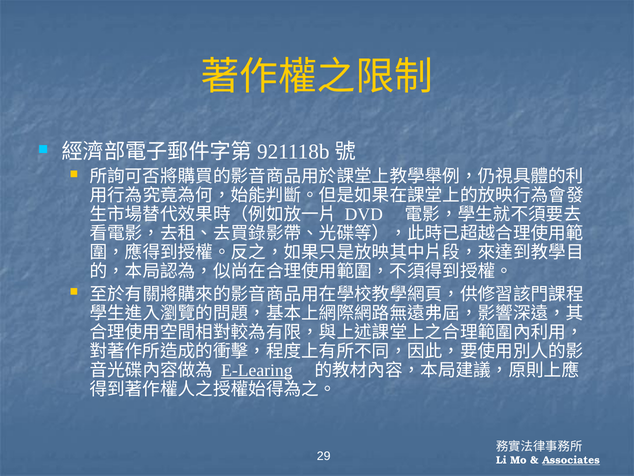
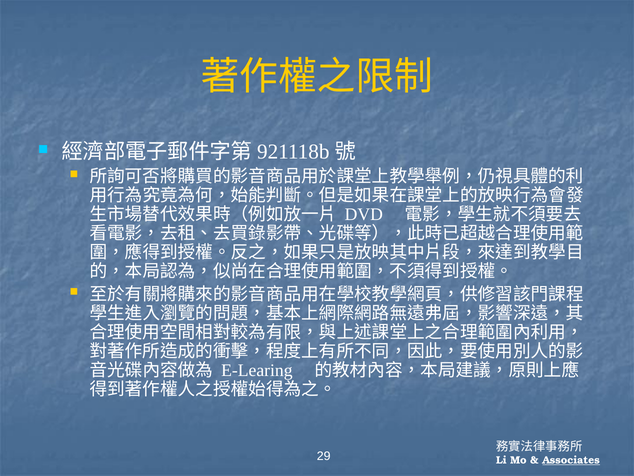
E-Learing underline: present -> none
